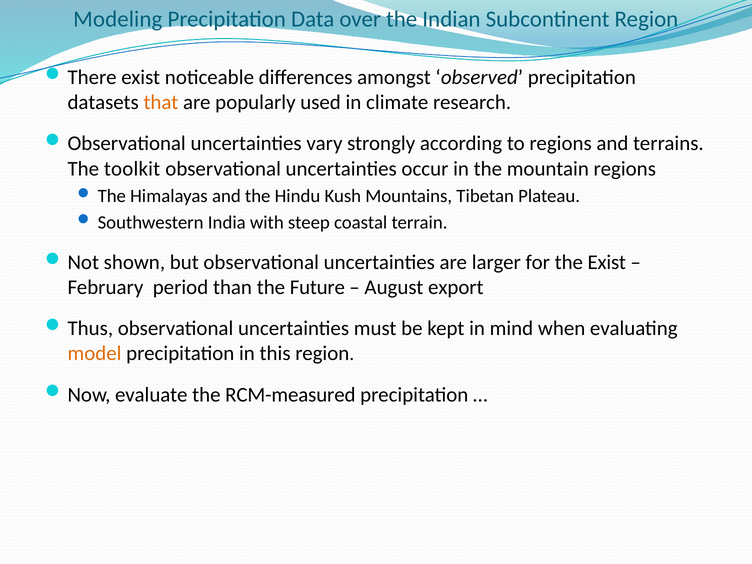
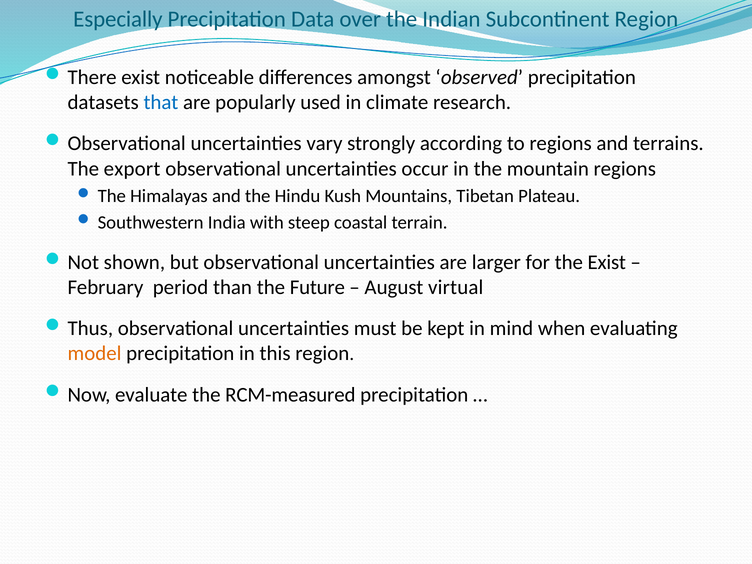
Modeling: Modeling -> Especially
that colour: orange -> blue
toolkit: toolkit -> export
export: export -> virtual
